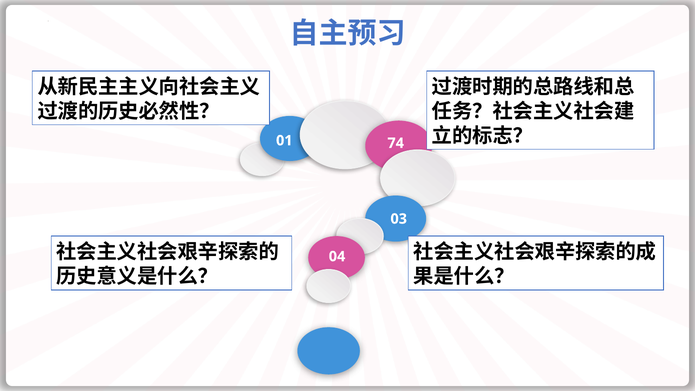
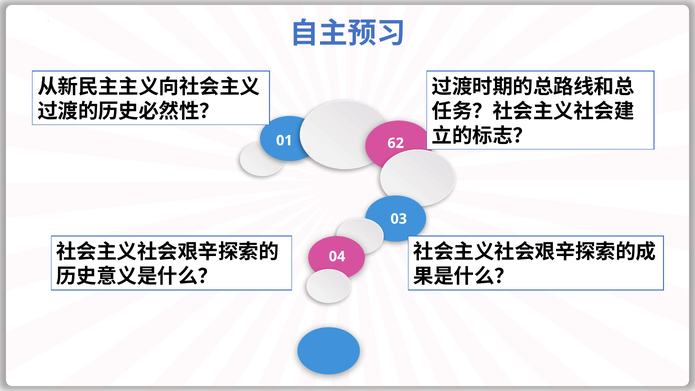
74: 74 -> 62
